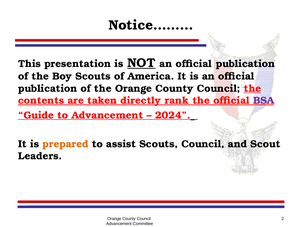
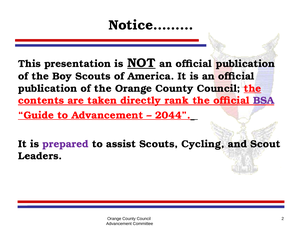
2024: 2024 -> 2044
prepared colour: orange -> purple
Scouts Council: Council -> Cycling
